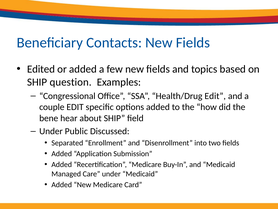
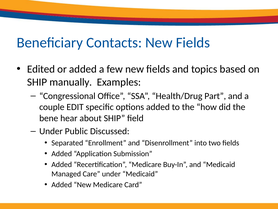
question: question -> manually
Health/Drug Edit: Edit -> Part
